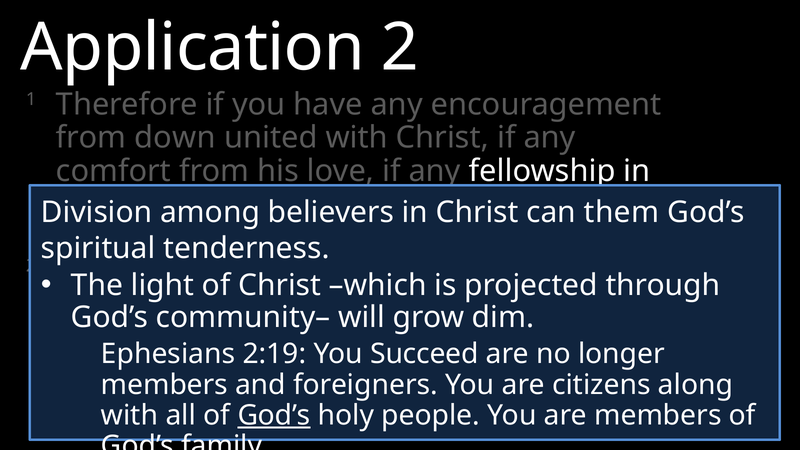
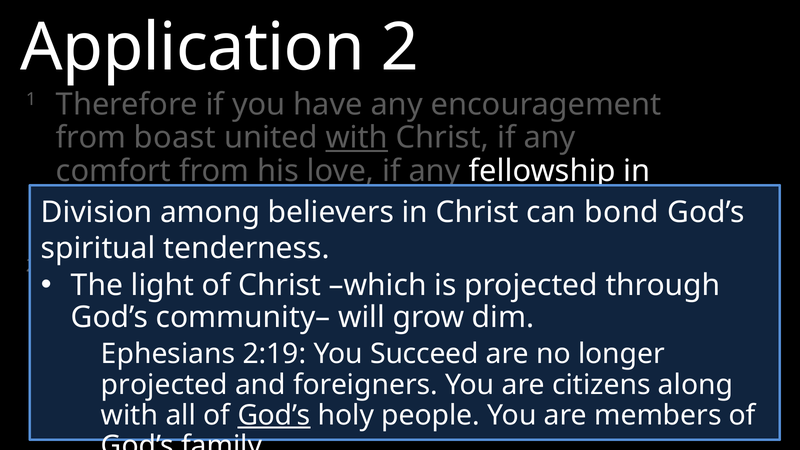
down: down -> boast
with at (357, 138) underline: none -> present
them: them -> bond
members at (164, 385): members -> projected
